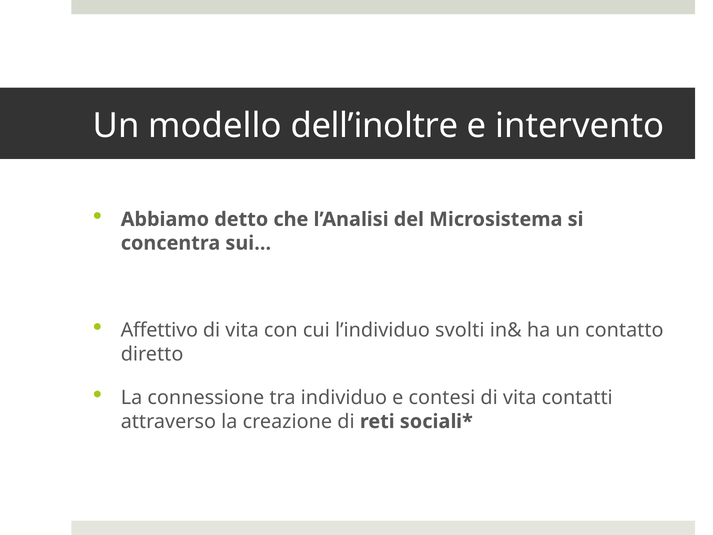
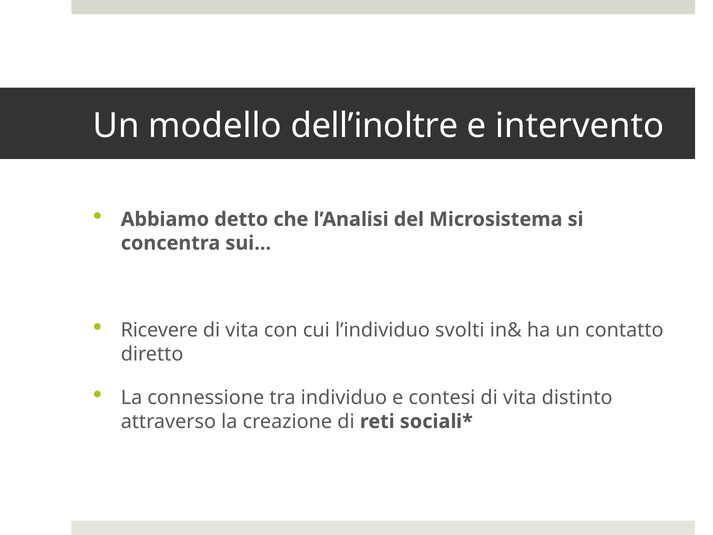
Affettivo: Affettivo -> Ricevere
contatti: contatti -> distinto
